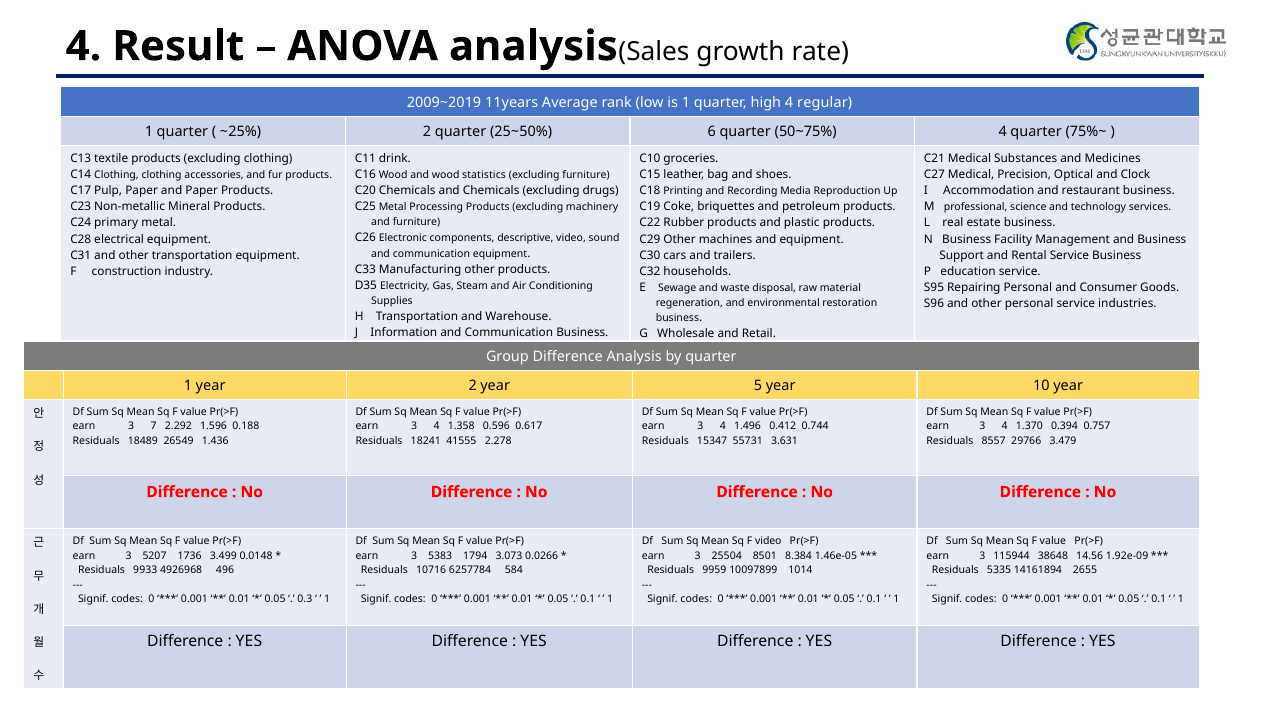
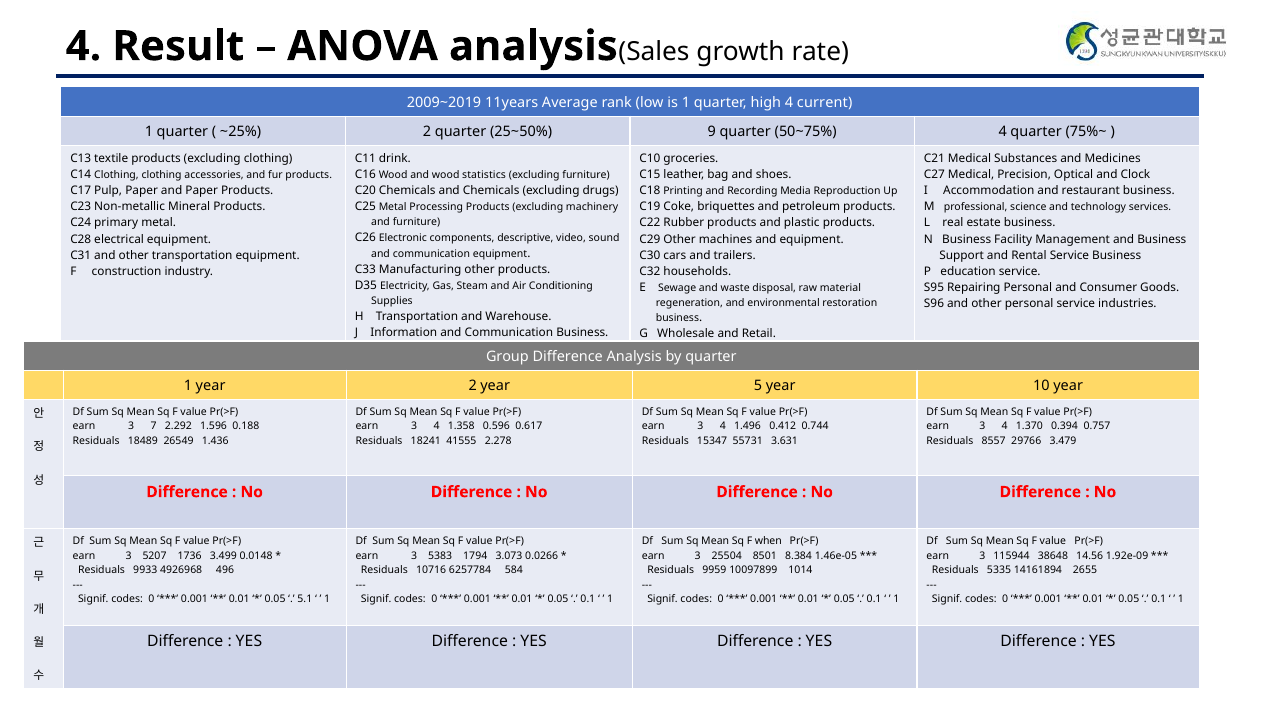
regular: regular -> current
6: 6 -> 9
F video: video -> when
0.3: 0.3 -> 5.1
